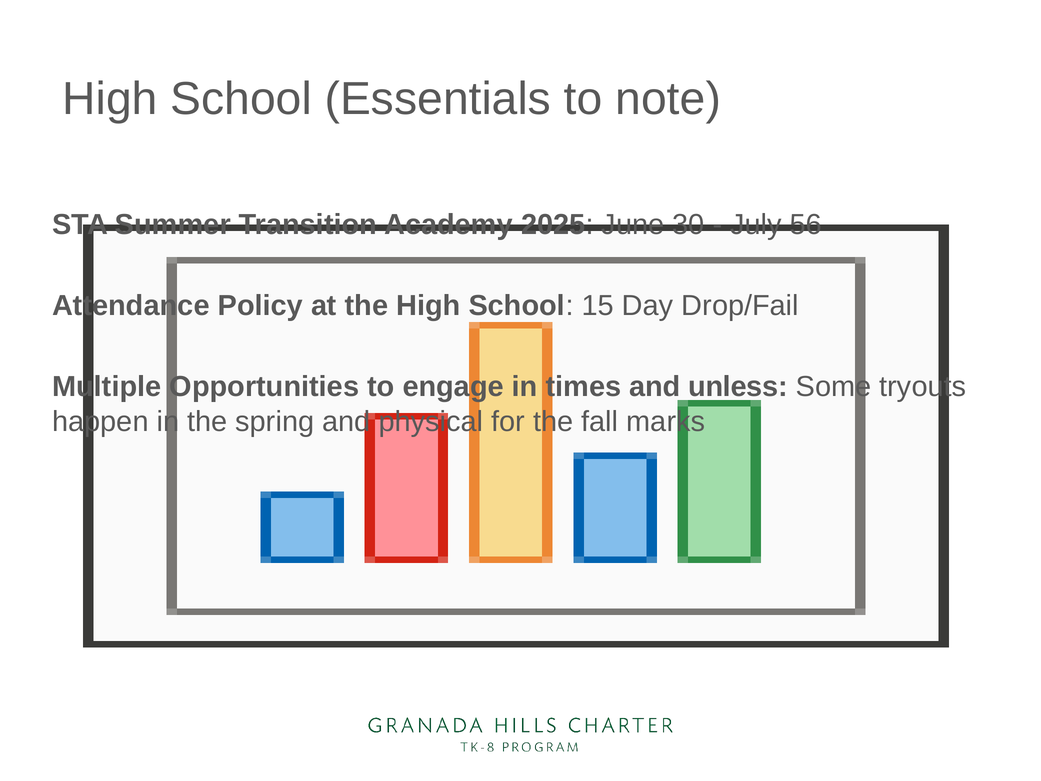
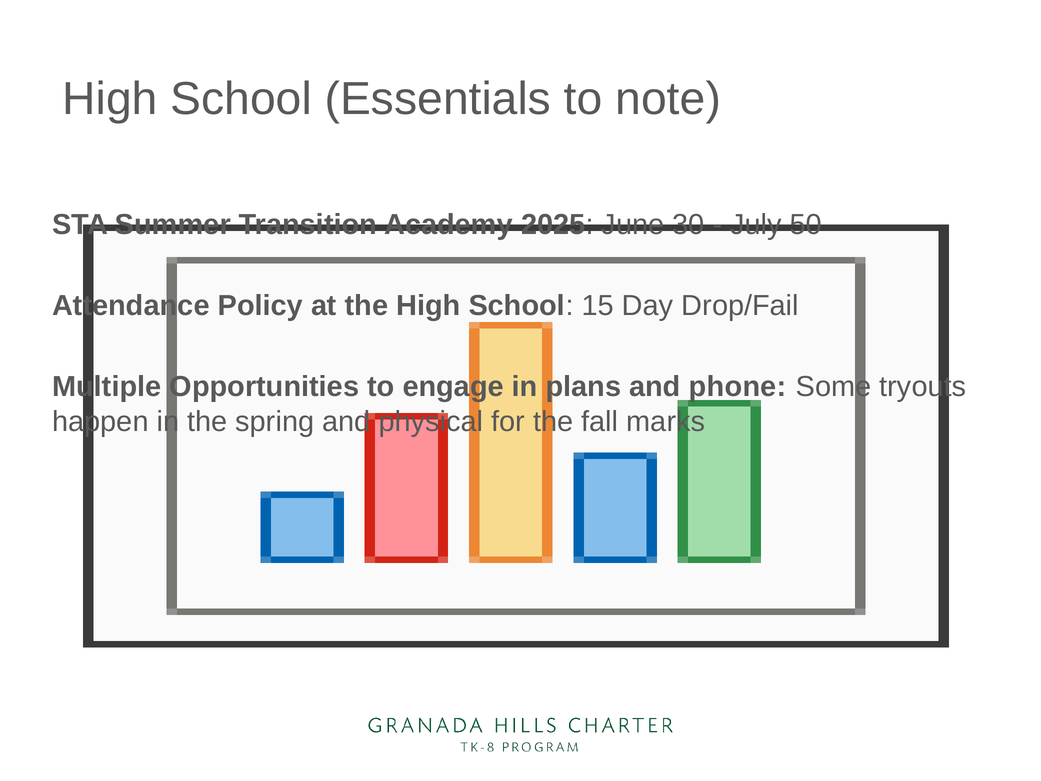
56: 56 -> 50
times: times -> plans
unless: unless -> phone
